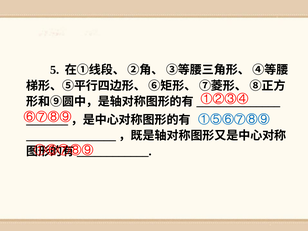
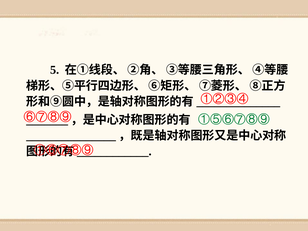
①⑤⑥⑦⑧⑨ colour: blue -> green
